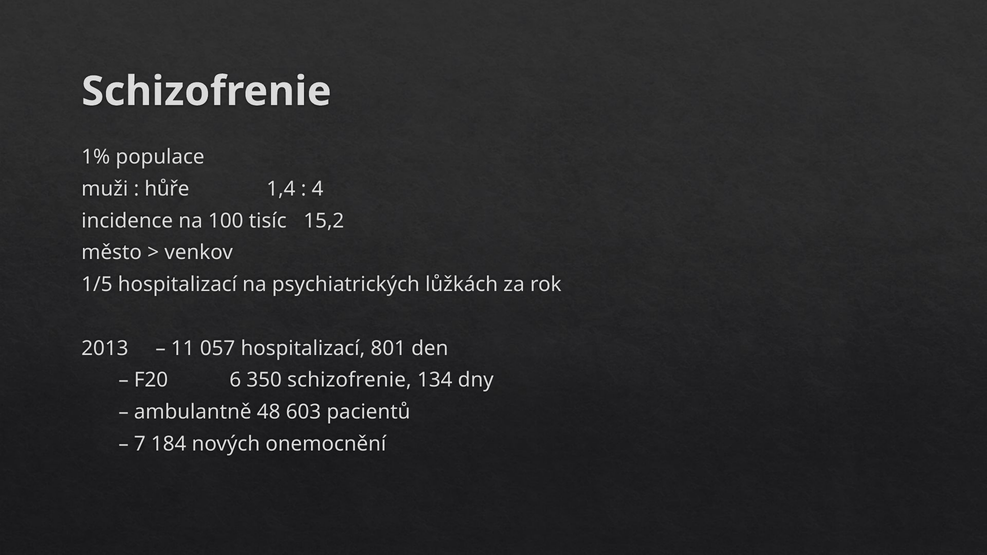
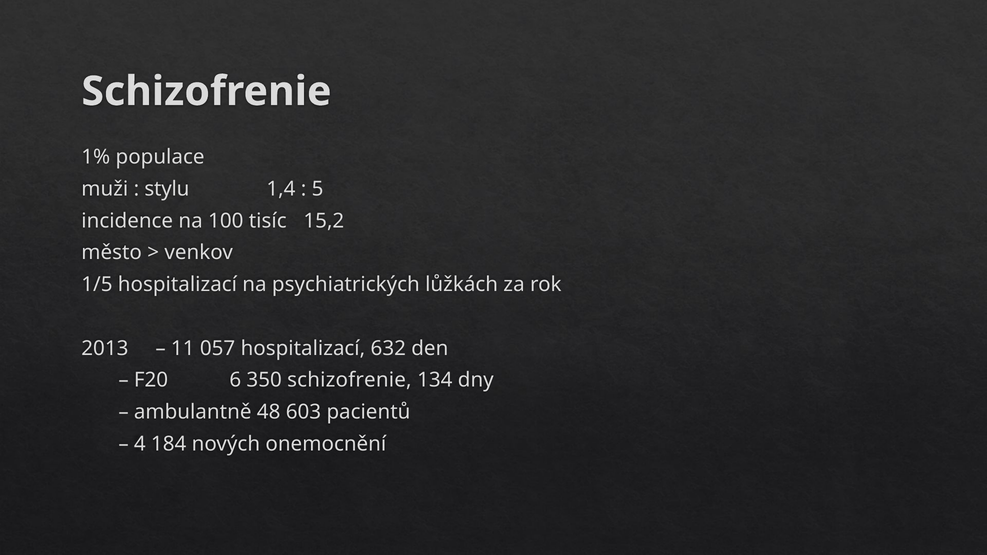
hůře: hůře -> stylu
4: 4 -> 5
801: 801 -> 632
7: 7 -> 4
